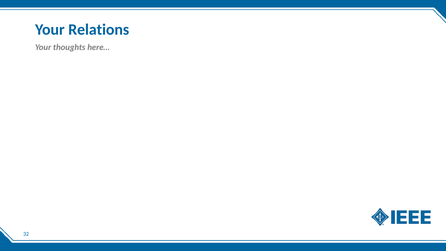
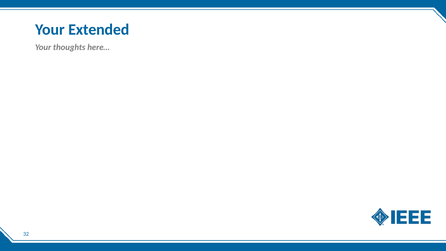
Relations: Relations -> Extended
